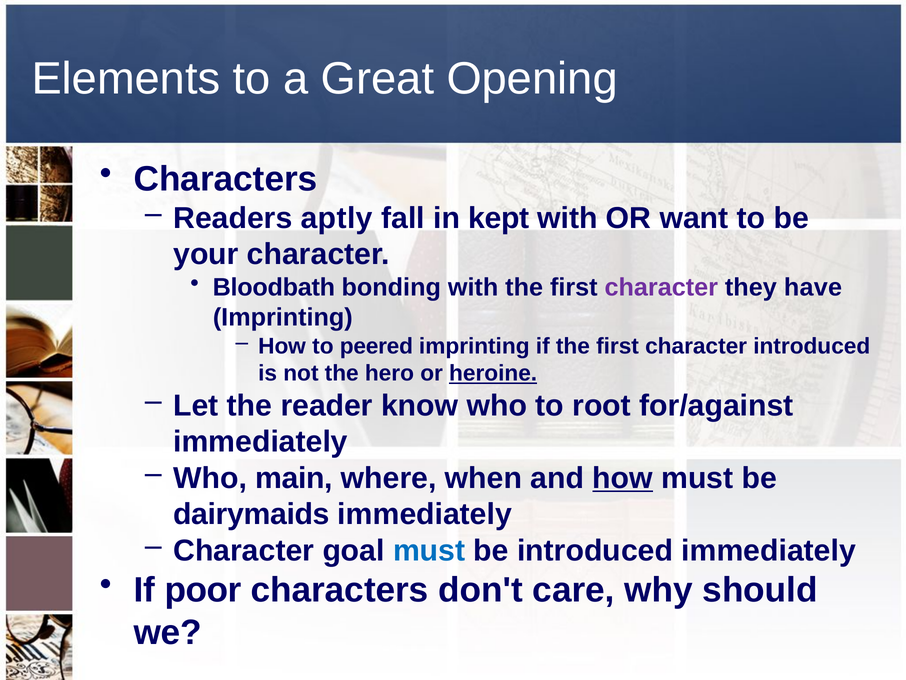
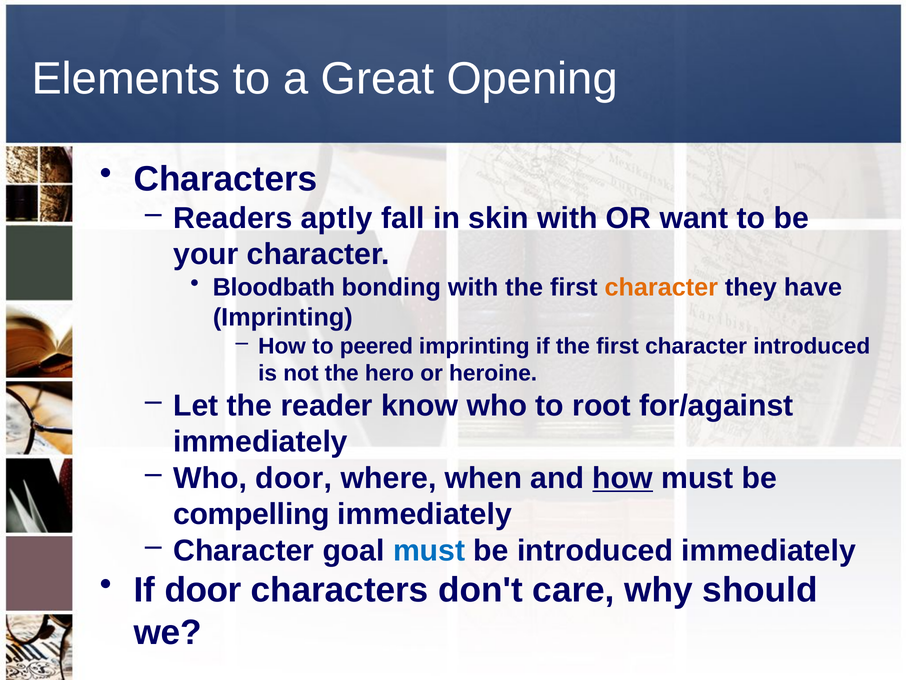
kept: kept -> skin
character at (661, 287) colour: purple -> orange
heroine underline: present -> none
Who main: main -> door
dairymaids: dairymaids -> compelling
If poor: poor -> door
